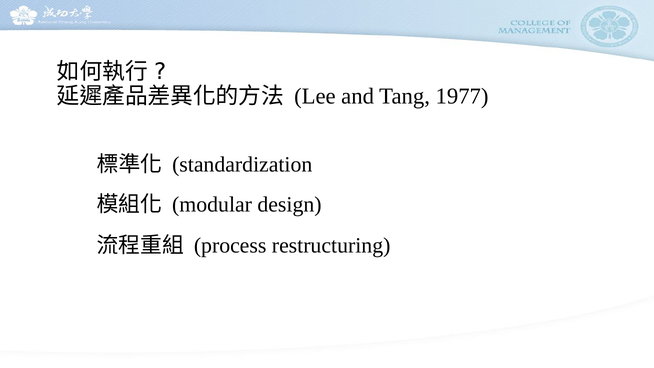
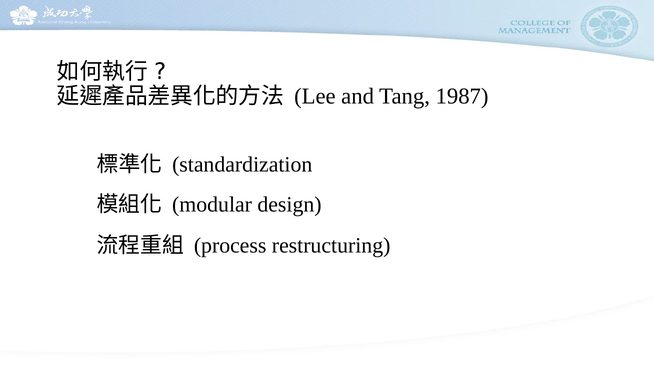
1977: 1977 -> 1987
